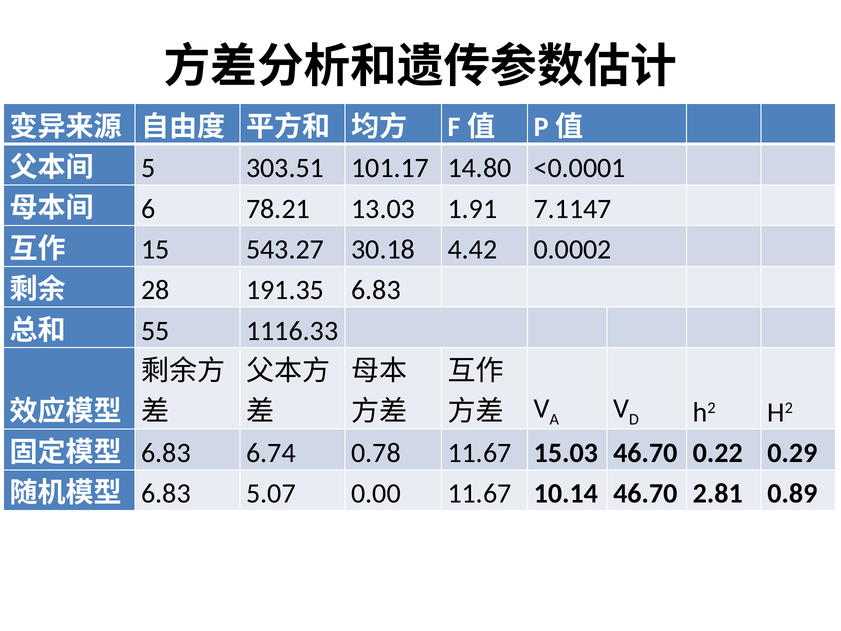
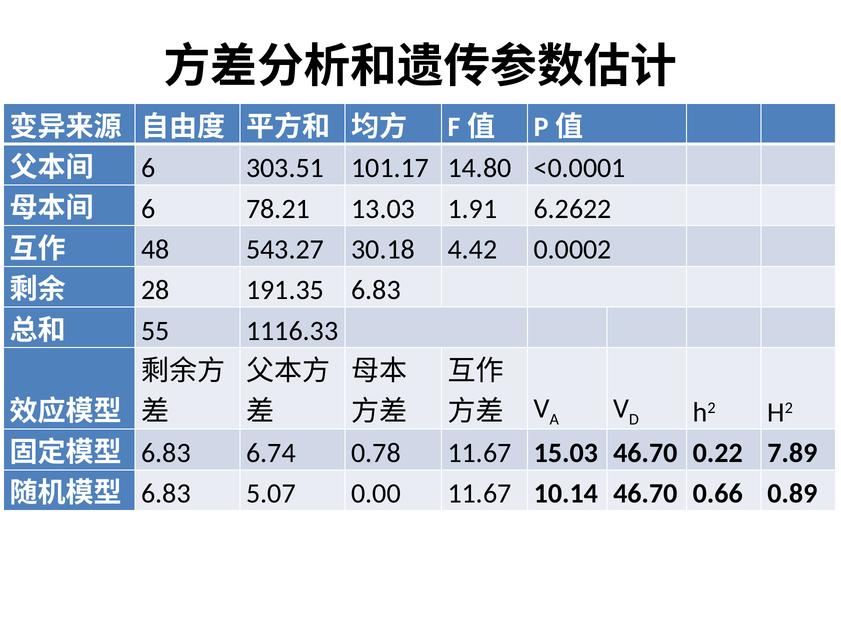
5 at (148, 168): 5 -> 6
7.1147: 7.1147 -> 6.2622
15: 15 -> 48
0.29: 0.29 -> 7.89
2.81: 2.81 -> 0.66
